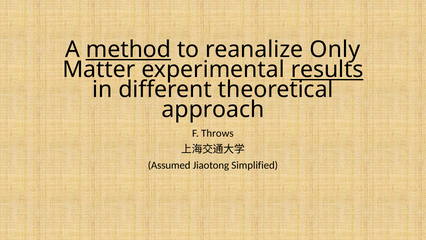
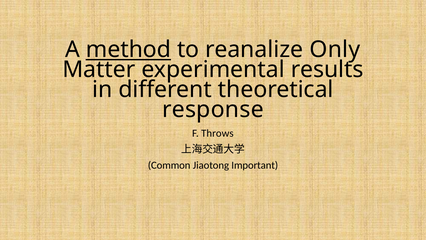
results underline: present -> none
approach: approach -> response
Assumed: Assumed -> Common
Simplified: Simplified -> Important
